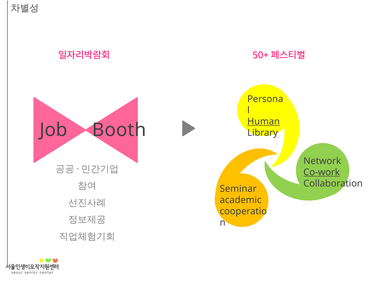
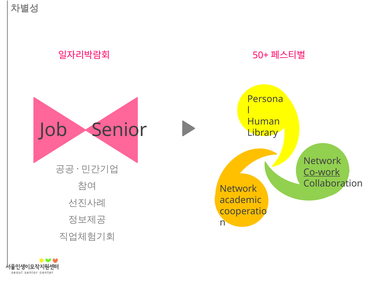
Human underline: present -> none
Booth: Booth -> Senior
Seminar at (238, 189): Seminar -> Network
